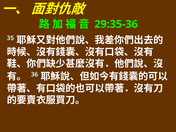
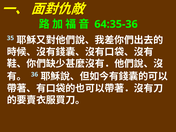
29:35-36: 29:35-36 -> 64:35-36
